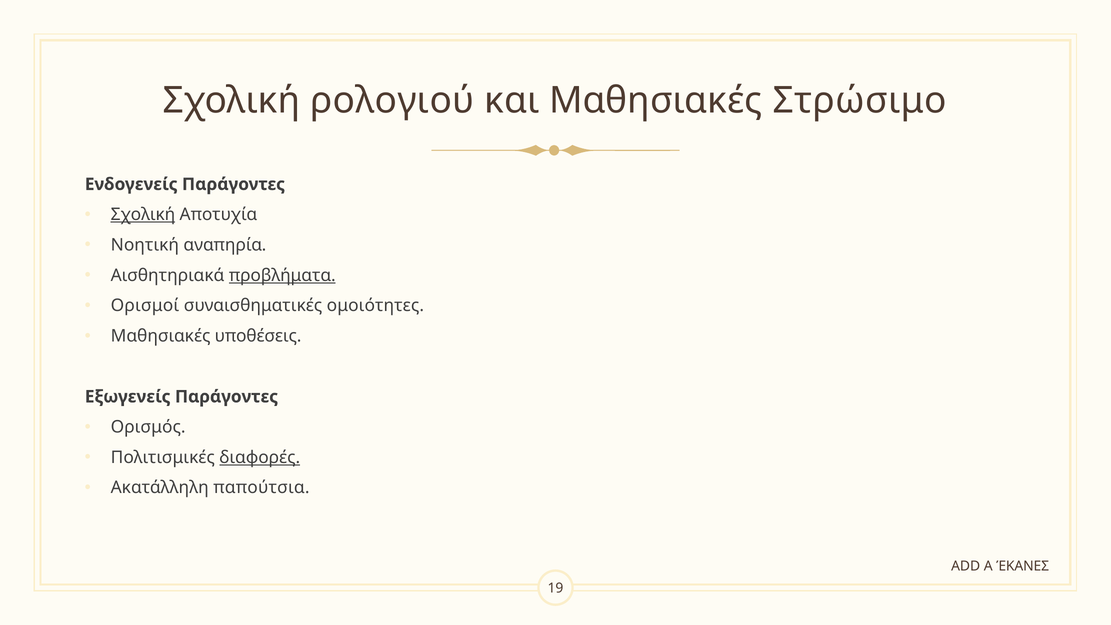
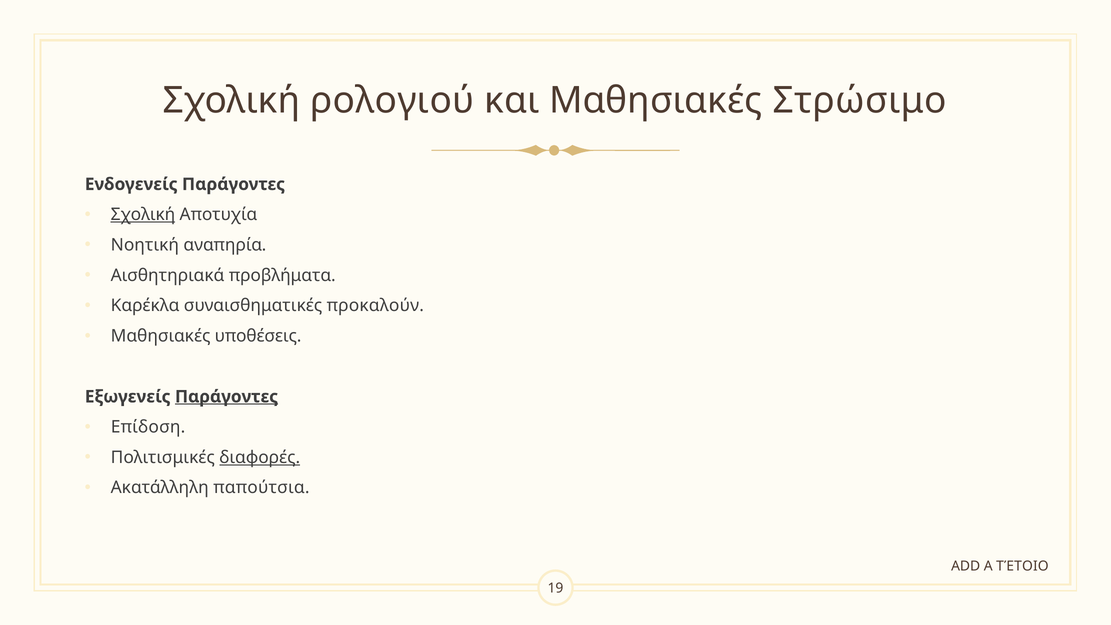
προβλήματα underline: present -> none
Ορισμοί: Ορισμοί -> Καρέκλα
ομοιότητες: ομοιότητες -> προκαλούν
Παράγοντες at (227, 397) underline: none -> present
Ορισμός: Ορισμός -> Επίδοση
ΈΚΑΝΕΣ: ΈΚΑΝΕΣ -> ΤΈΤΟΙΟ
